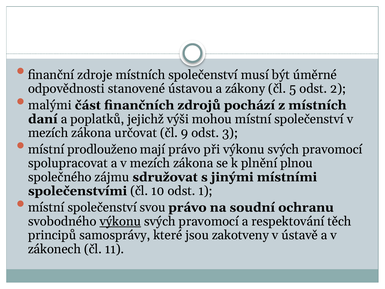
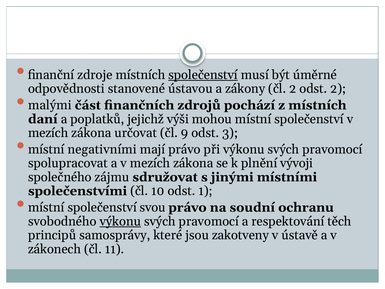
společenství at (203, 75) underline: none -> present
čl 5: 5 -> 2
prodlouženo: prodlouženo -> negativními
plnou: plnou -> vývoji
